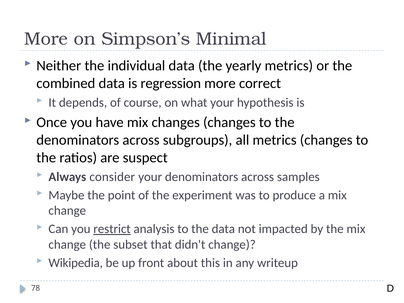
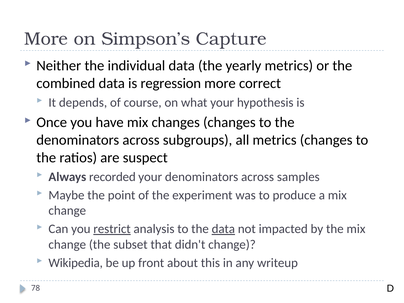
Minimal: Minimal -> Capture
consider: consider -> recorded
data at (223, 229) underline: none -> present
